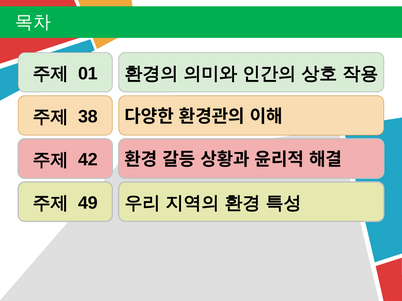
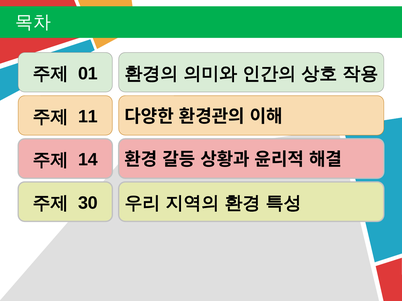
38: 38 -> 11
42: 42 -> 14
49: 49 -> 30
